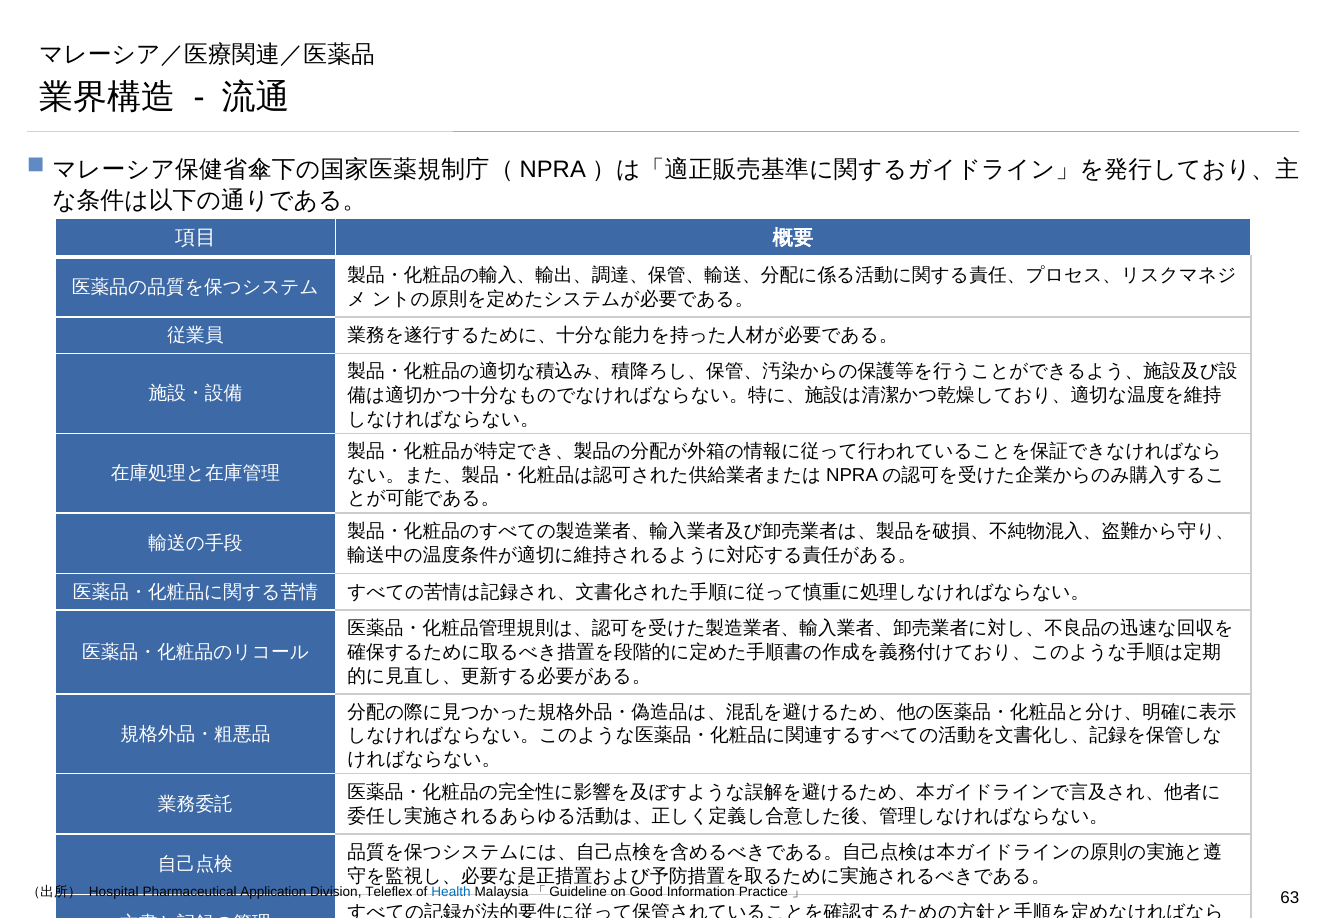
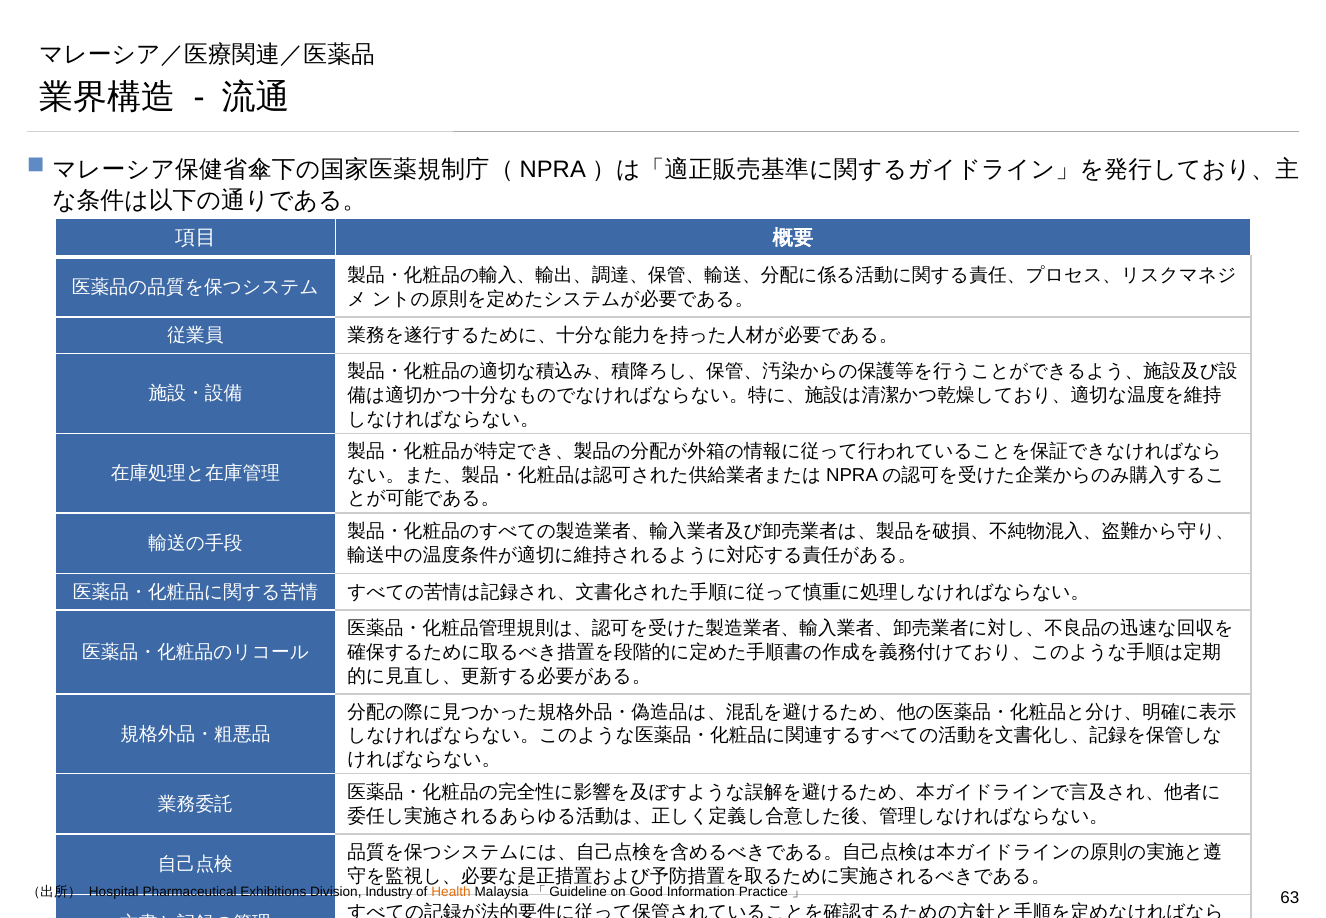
Application: Application -> Exhibitions
Teleflex: Teleflex -> Industry
Health colour: blue -> orange
